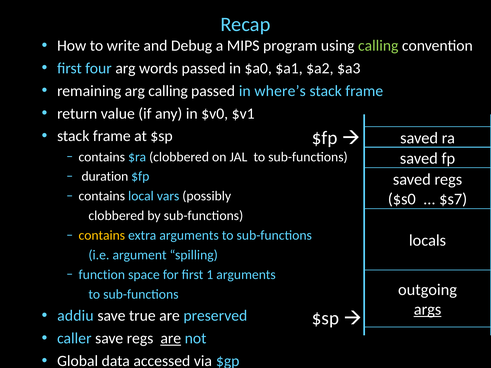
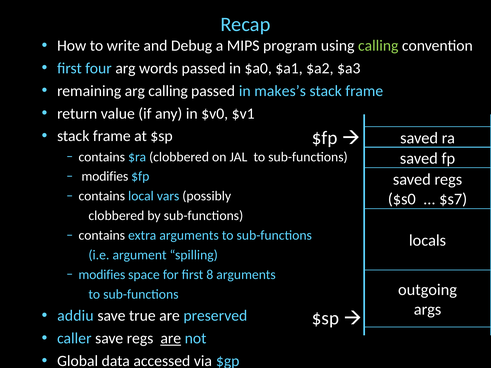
where’s: where’s -> makes’s
duration at (105, 177): duration -> modifies
contains at (102, 236) colour: yellow -> white
function at (102, 275): function -> modifies
1: 1 -> 8
args underline: present -> none
